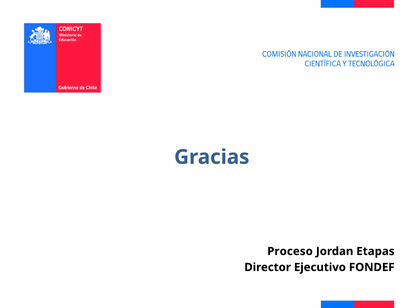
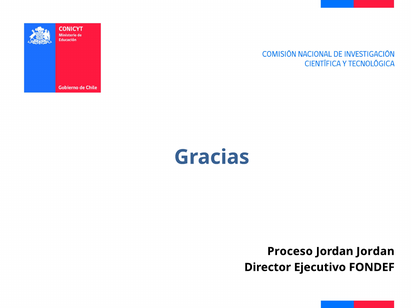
Jordan Etapas: Etapas -> Jordan
